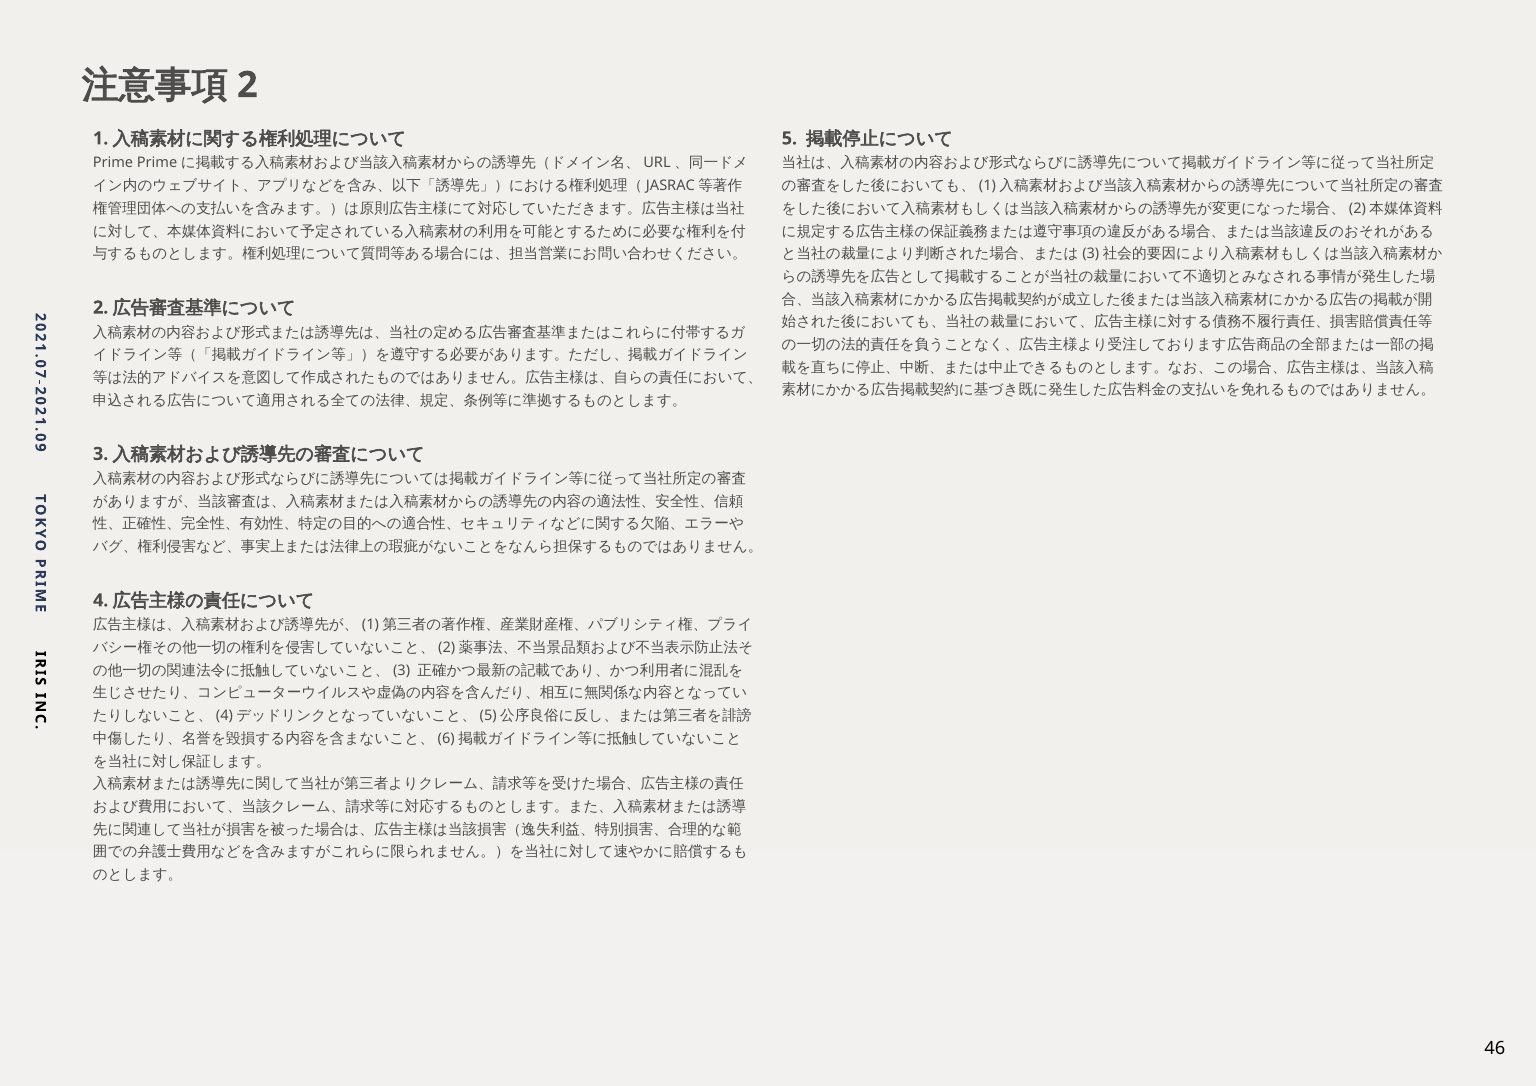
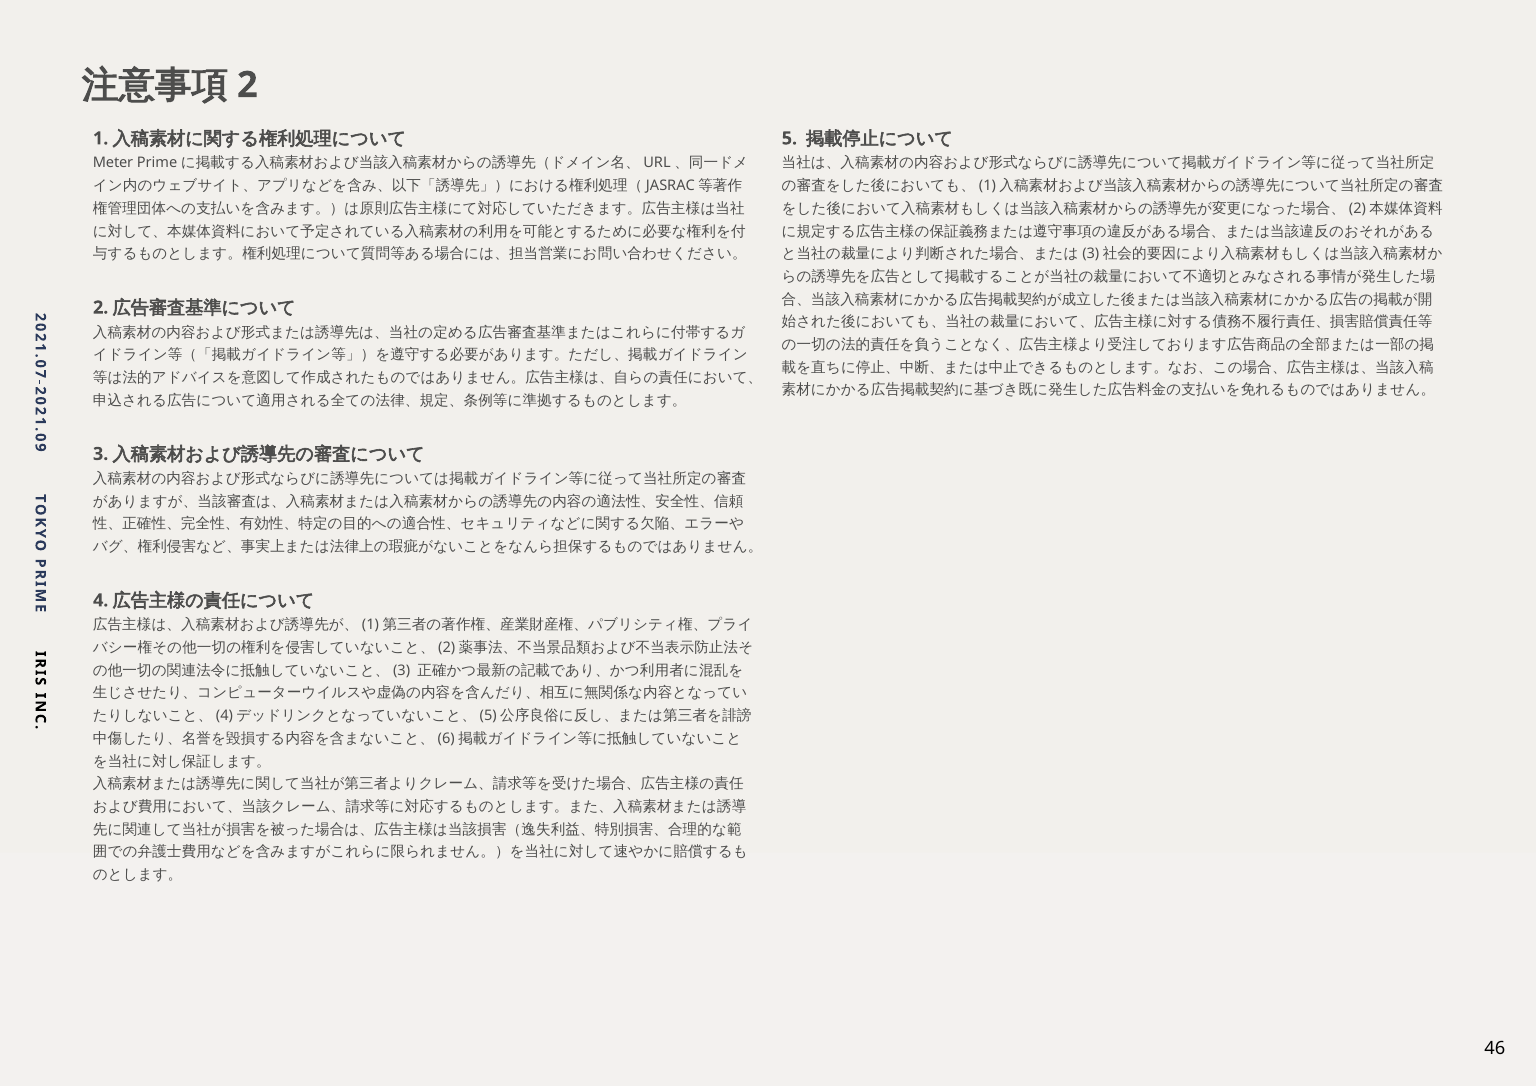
Prime: Prime -> Meter
